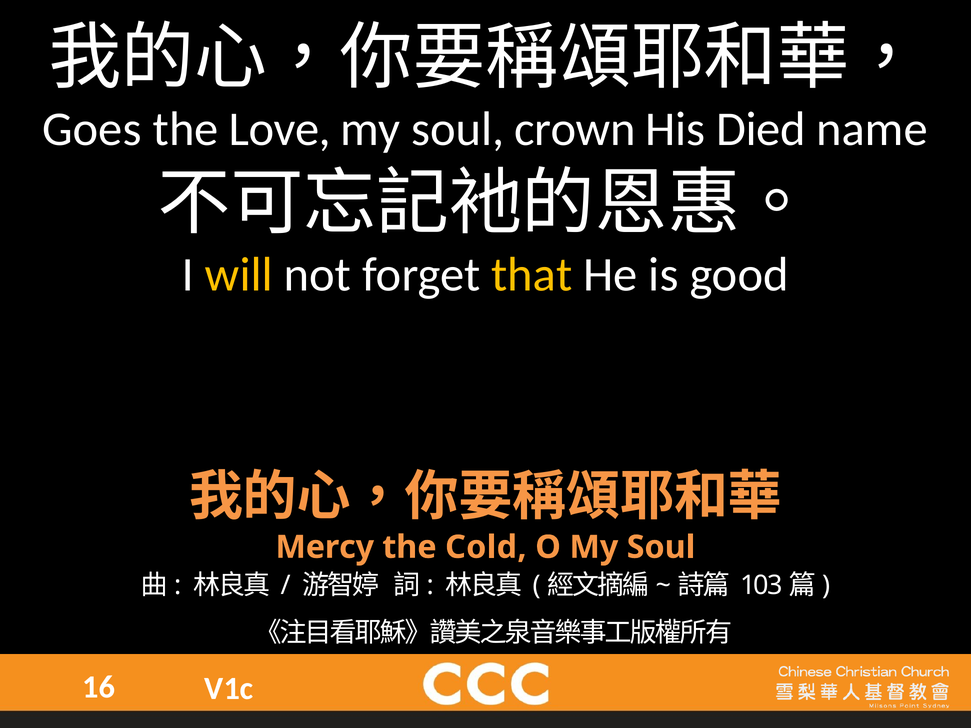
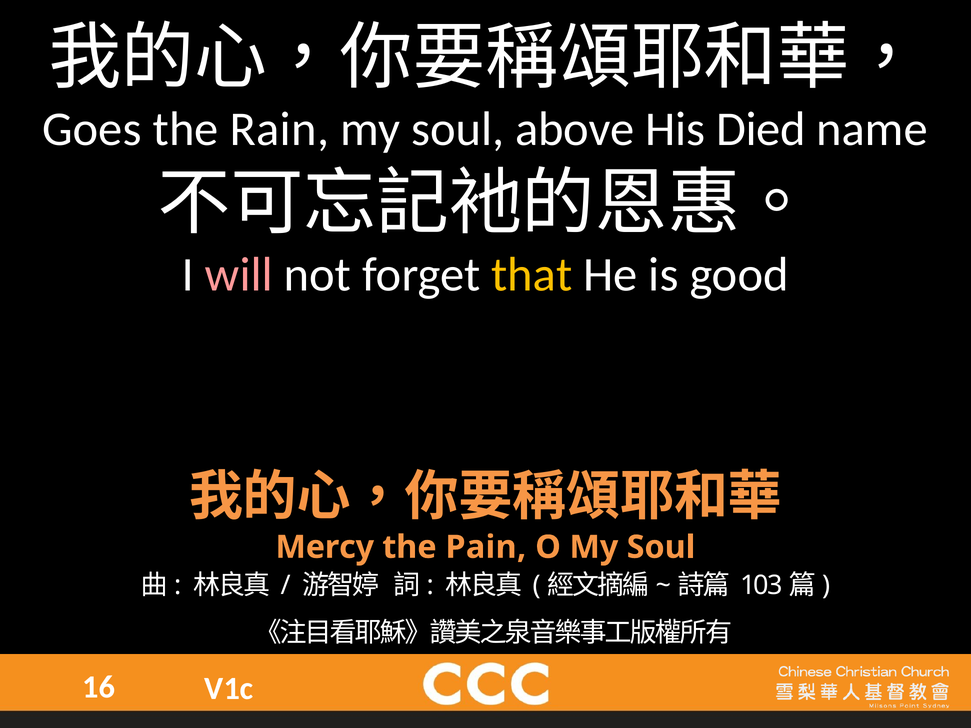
Love: Love -> Rain
crown: crown -> above
will colour: yellow -> pink
Cold: Cold -> Pain
